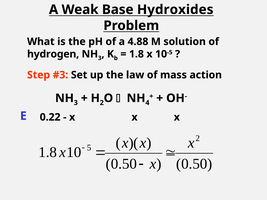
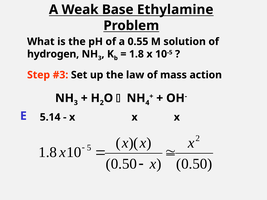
Hydroxides: Hydroxides -> Ethylamine
4.88: 4.88 -> 0.55
0.22: 0.22 -> 5.14
